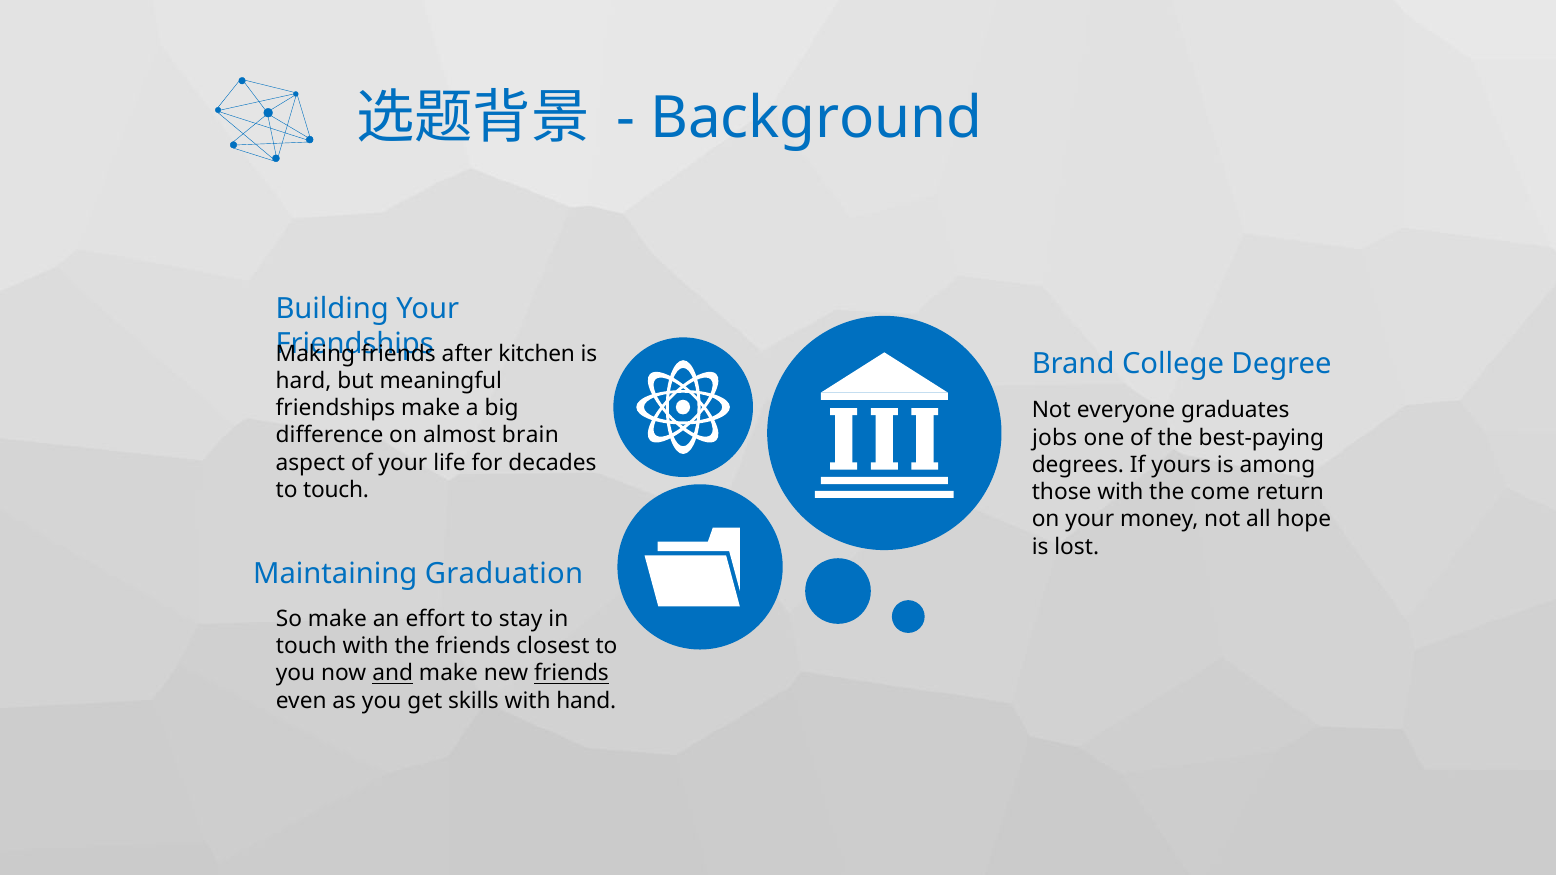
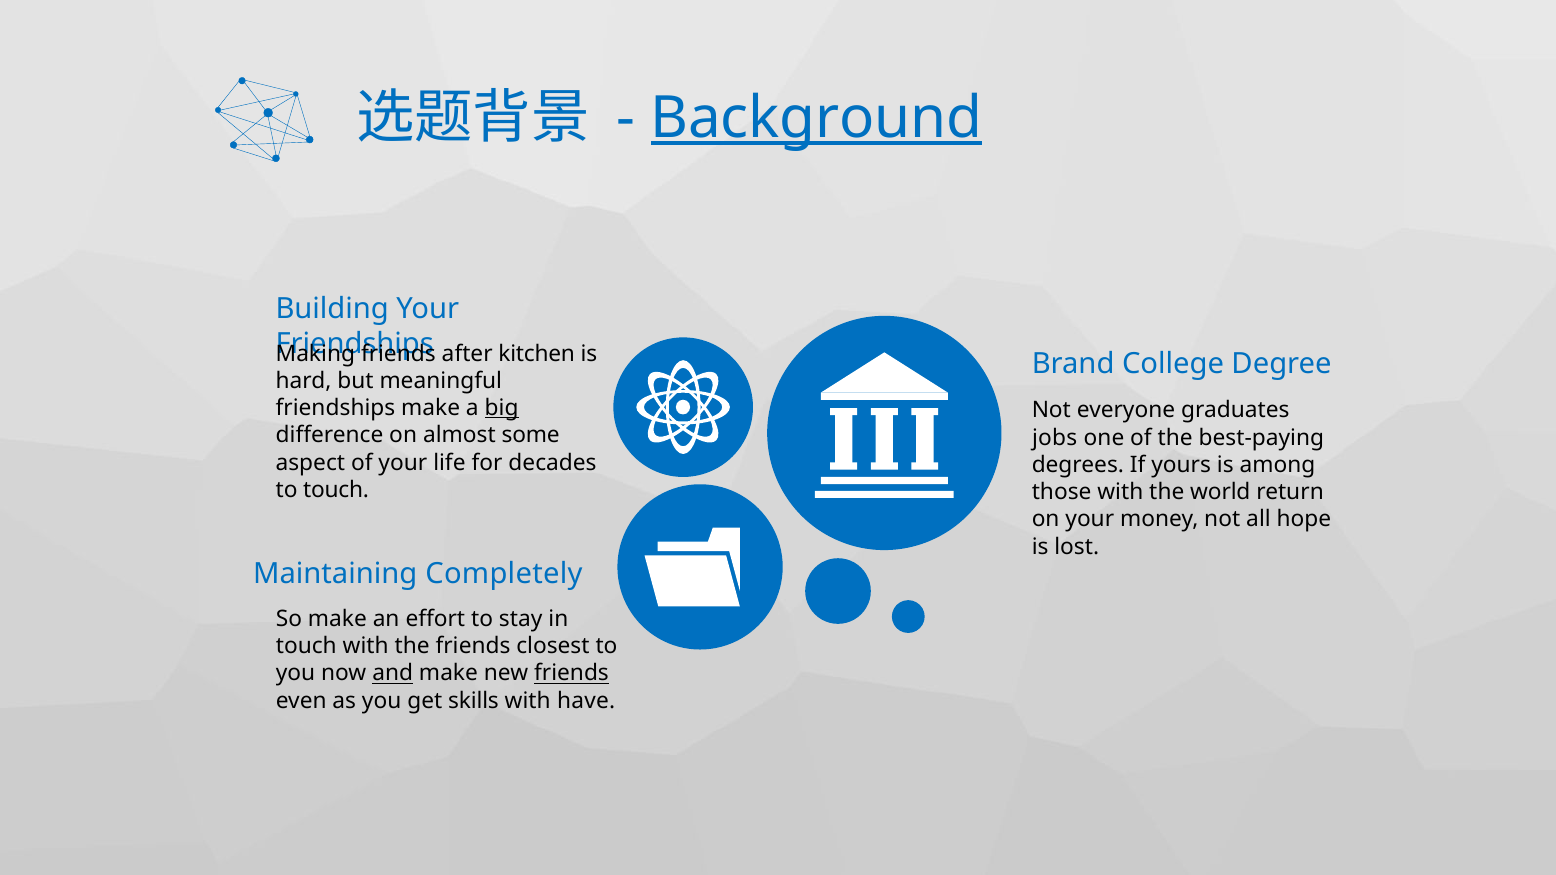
Background underline: none -> present
big underline: none -> present
brain: brain -> some
come: come -> world
Graduation: Graduation -> Completely
hand: hand -> have
